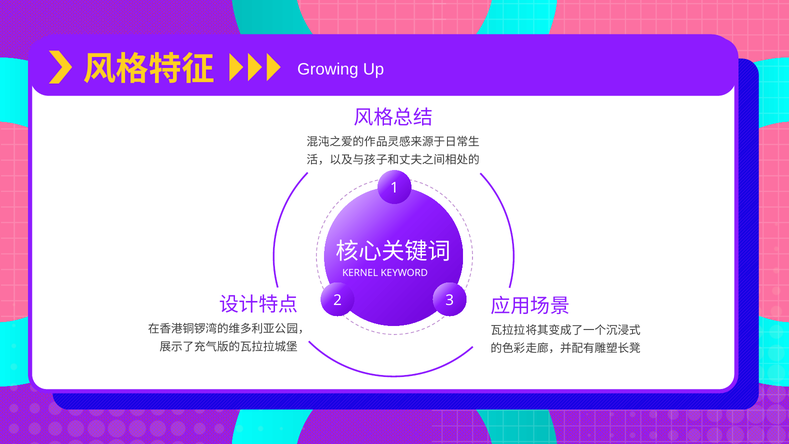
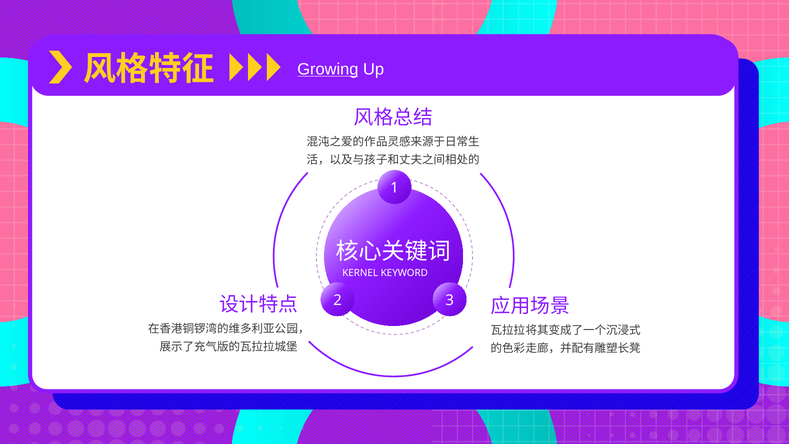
Growing underline: none -> present
